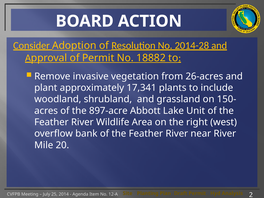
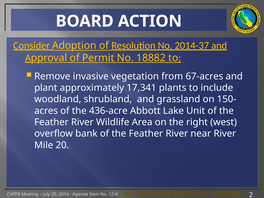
2014-28: 2014-28 -> 2014-37
26-acres: 26-acres -> 67-acres
897-acre: 897-acre -> 436-acre
